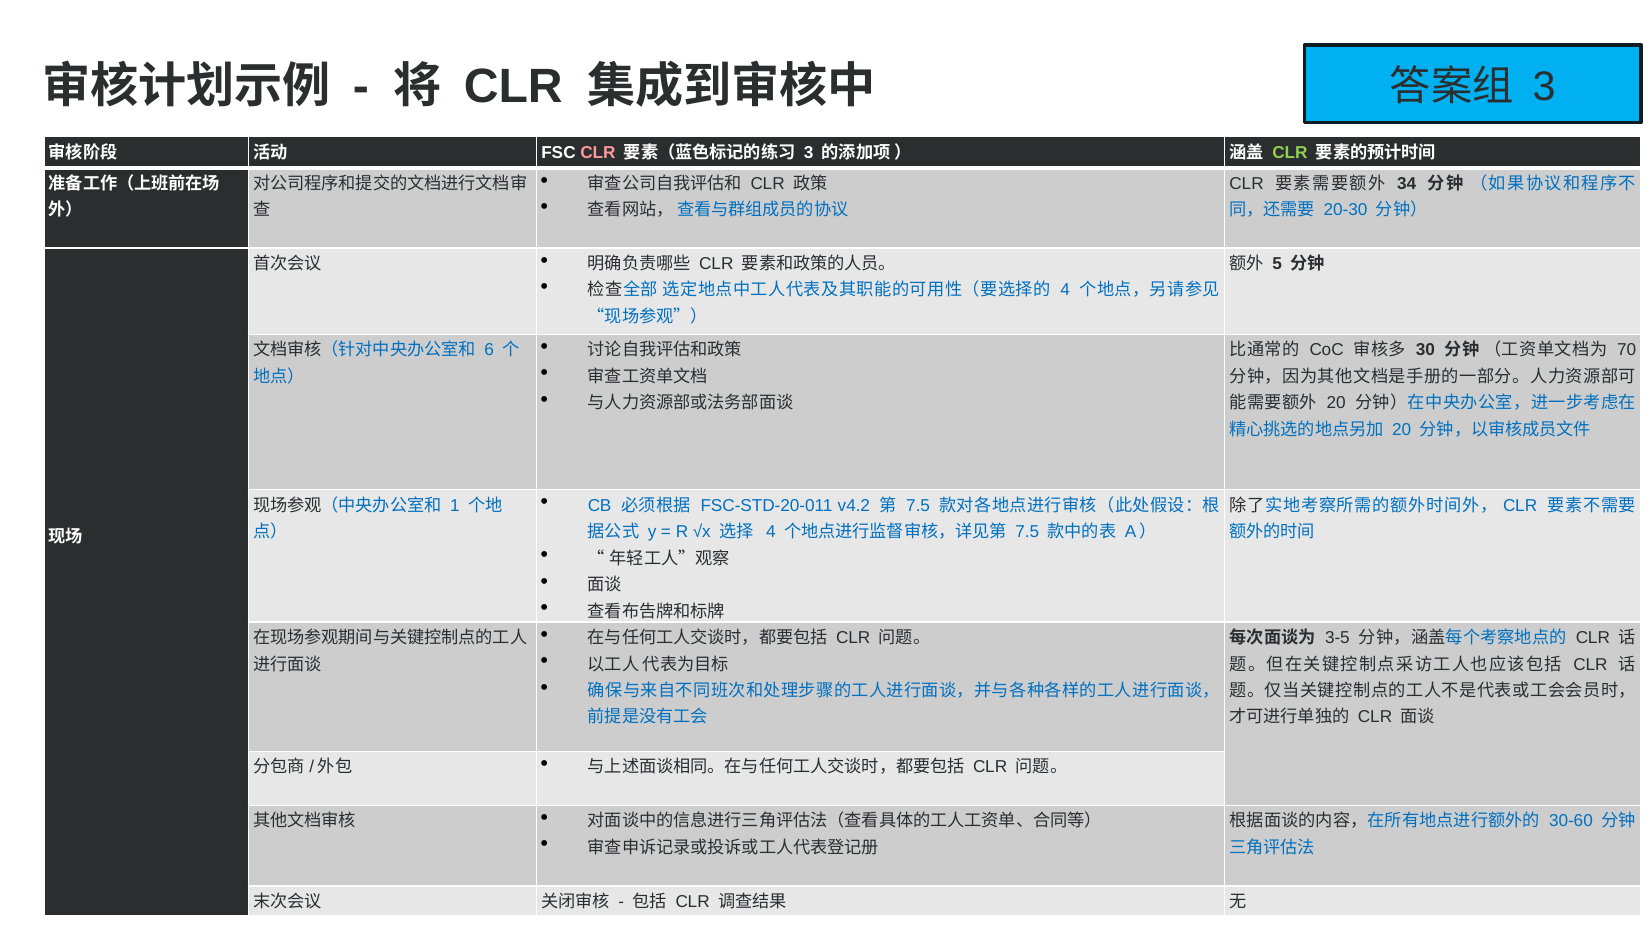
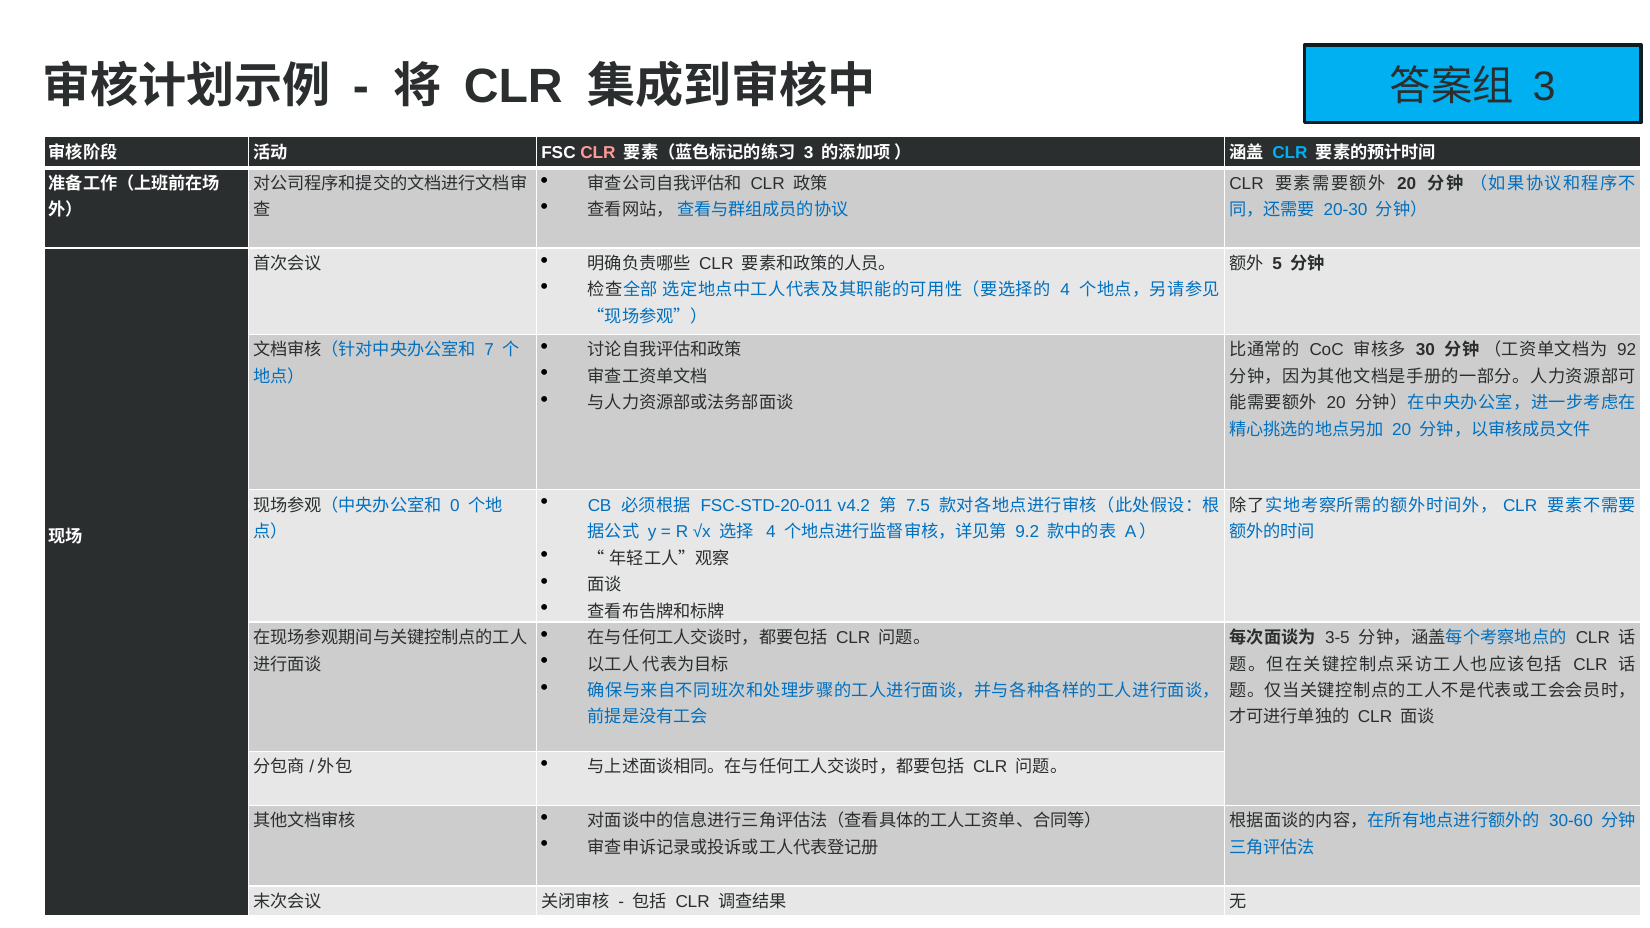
CLR at (1290, 152) colour: light green -> light blue
34 at (1407, 184): 34 -> 20
6: 6 -> 7
70: 70 -> 92
1: 1 -> 0
7.5 at (1027, 532): 7.5 -> 9.2
